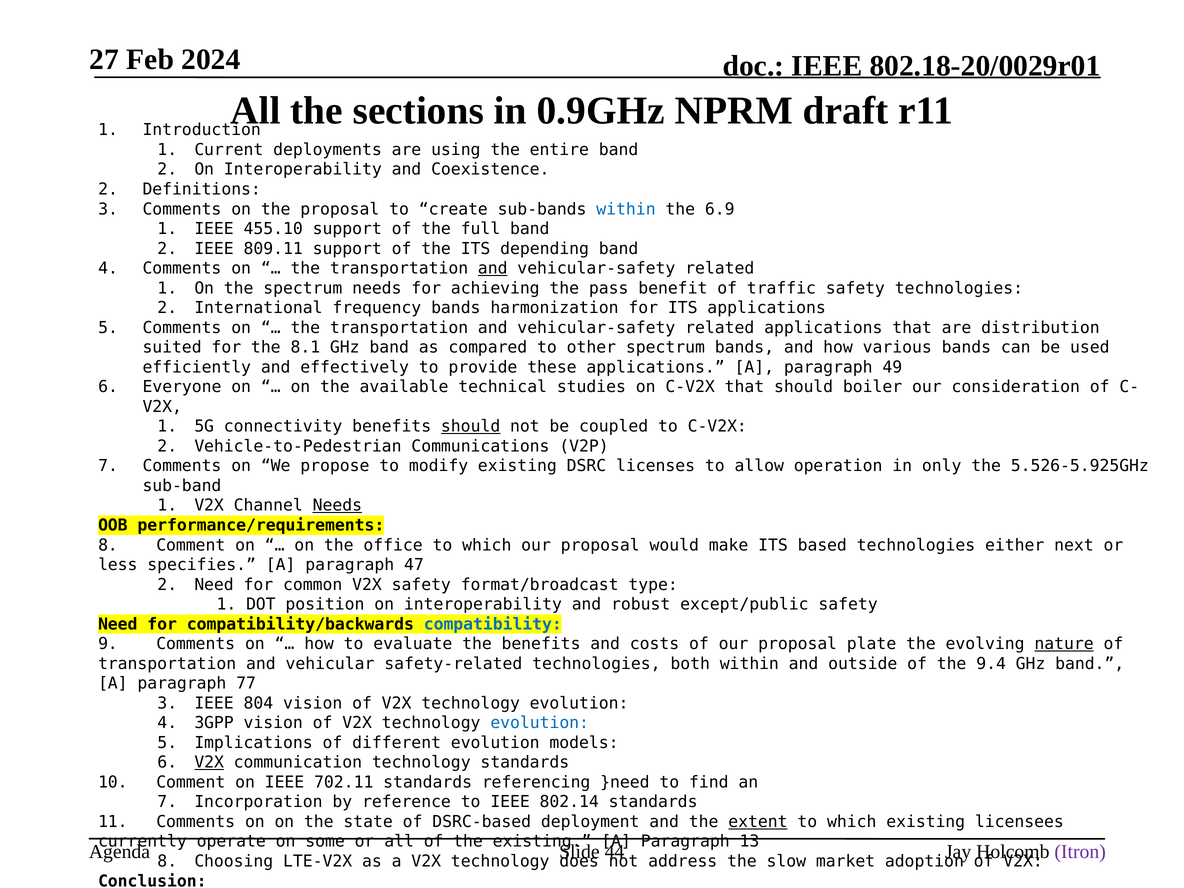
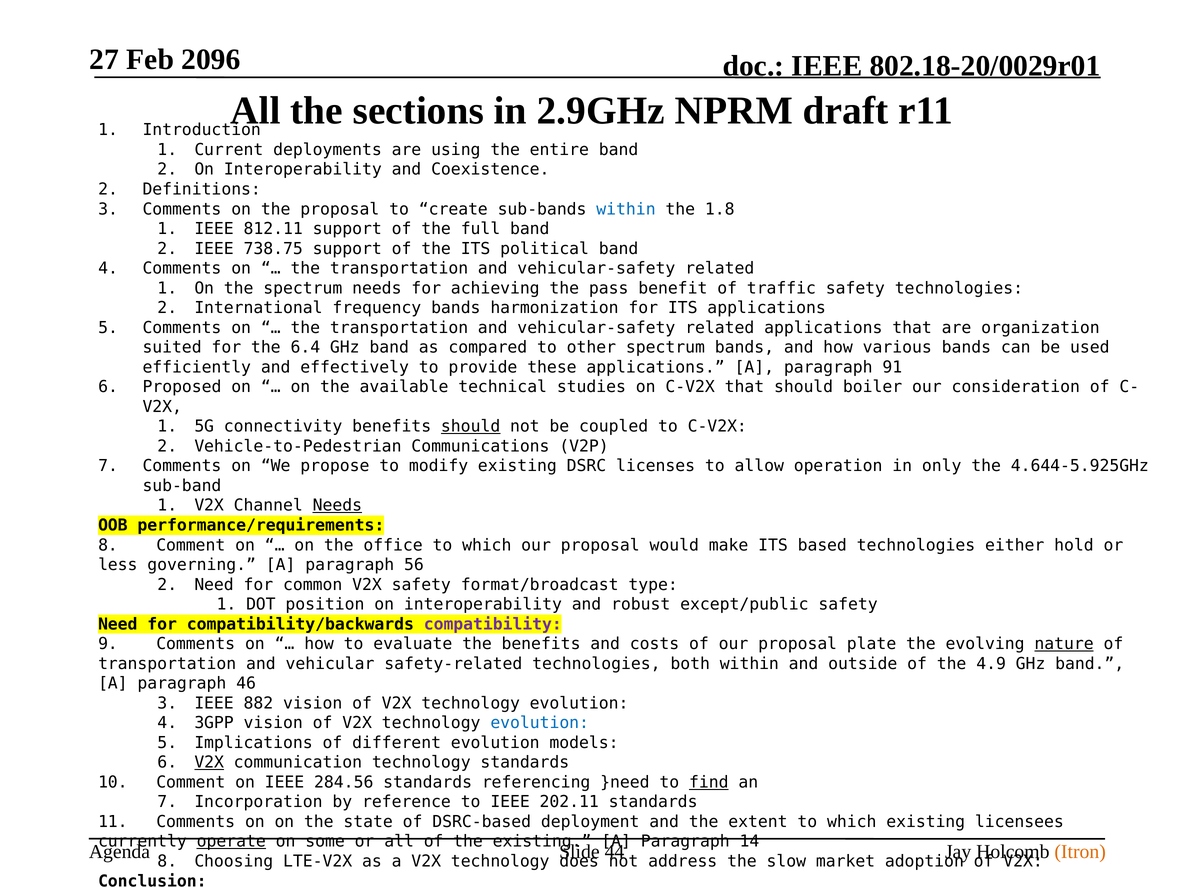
2024: 2024 -> 2096
0.9GHz: 0.9GHz -> 2.9GHz
6.9: 6.9 -> 1.8
455.10: 455.10 -> 812.11
809.11: 809.11 -> 738.75
depending: depending -> political
and at (493, 268) underline: present -> none
distribution: distribution -> organization
8.1: 8.1 -> 6.4
49: 49 -> 91
Everyone: Everyone -> Proposed
5.526-5.925GHz: 5.526-5.925GHz -> 4.644-5.925GHz
next: next -> hold
specifies: specifies -> governing
47: 47 -> 56
compatibility colour: blue -> purple
9.4: 9.4 -> 4.9
77: 77 -> 46
804: 804 -> 882
702.11: 702.11 -> 284.56
find underline: none -> present
802.14: 802.14 -> 202.11
extent underline: present -> none
operate underline: none -> present
13: 13 -> 14
Itron colour: purple -> orange
